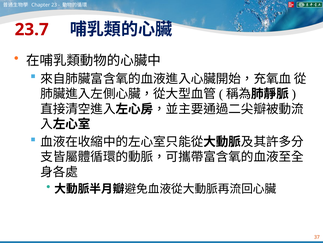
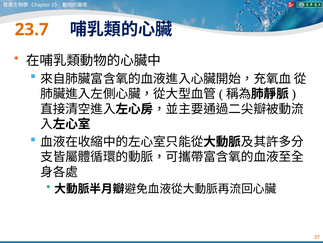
23.7 colour: red -> orange
